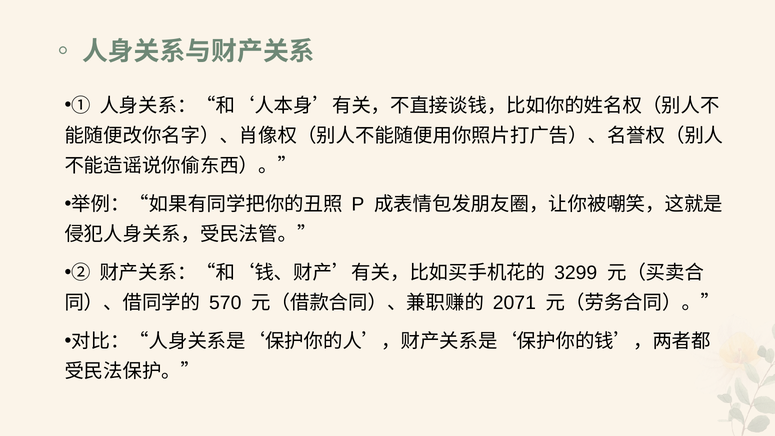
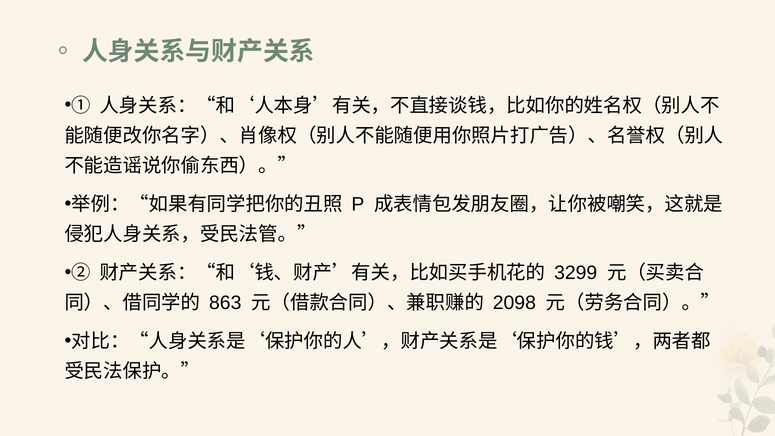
570: 570 -> 863
2071: 2071 -> 2098
